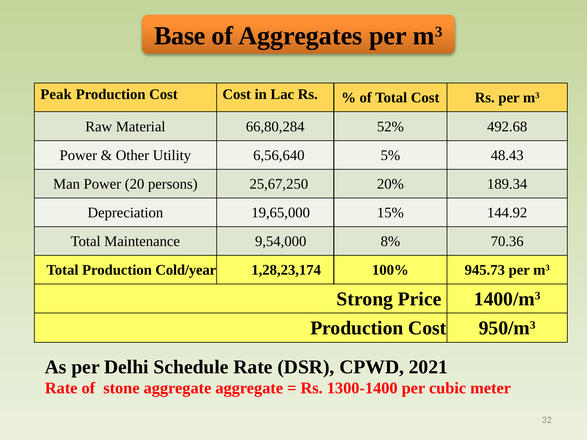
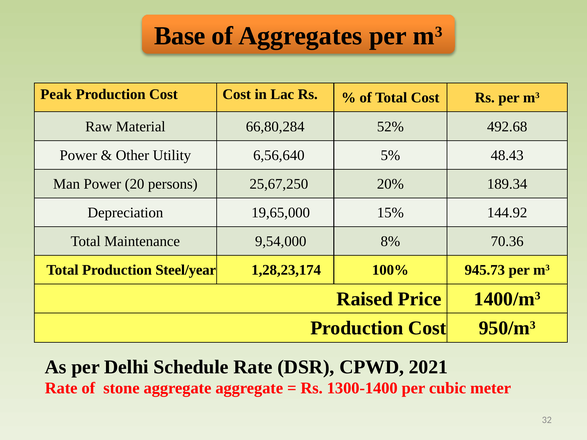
Cold/year: Cold/year -> Steel/year
Strong: Strong -> Raised
